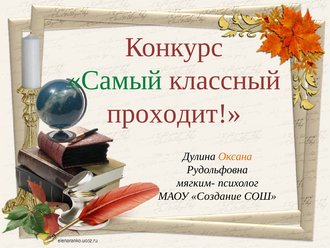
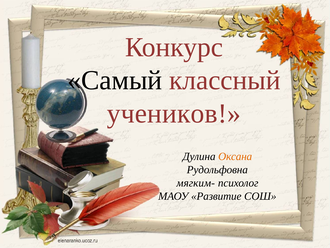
Самый colour: green -> black
проходит: проходит -> учеников
Создание: Создание -> Развитие
